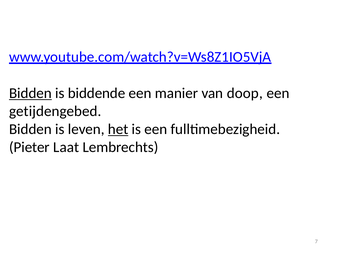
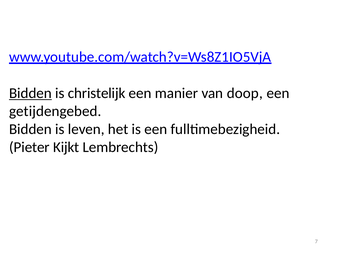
biddende: biddende -> christelijk
het underline: present -> none
Laat: Laat -> Kijkt
